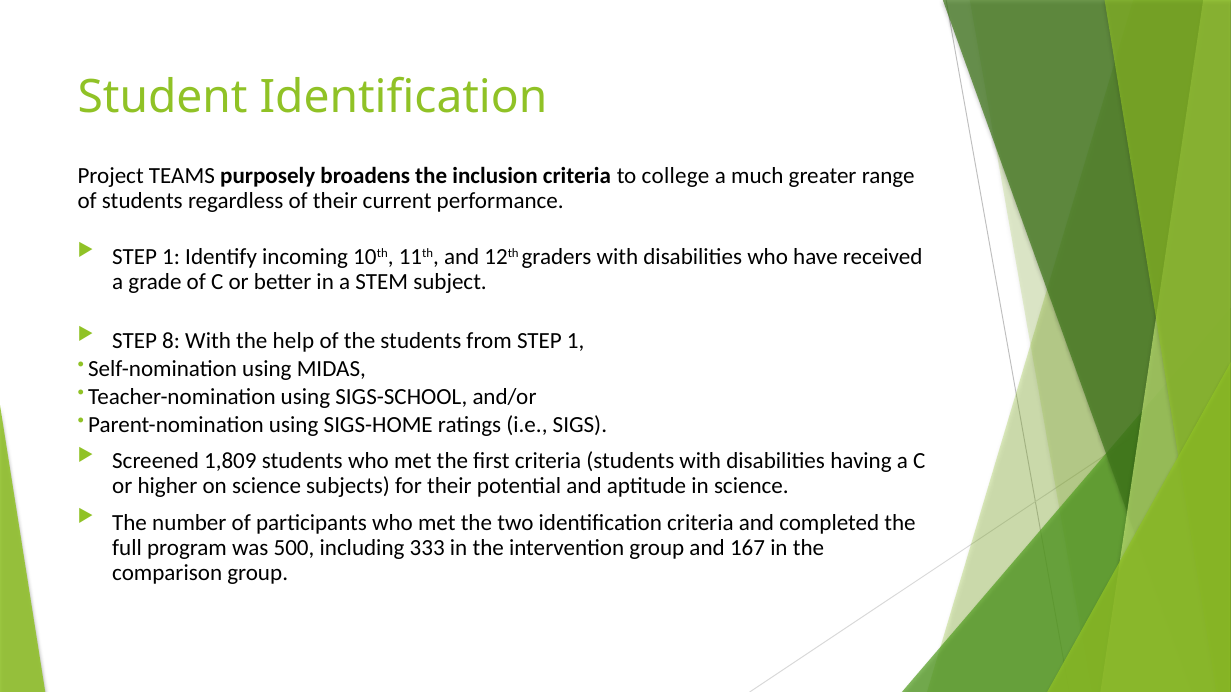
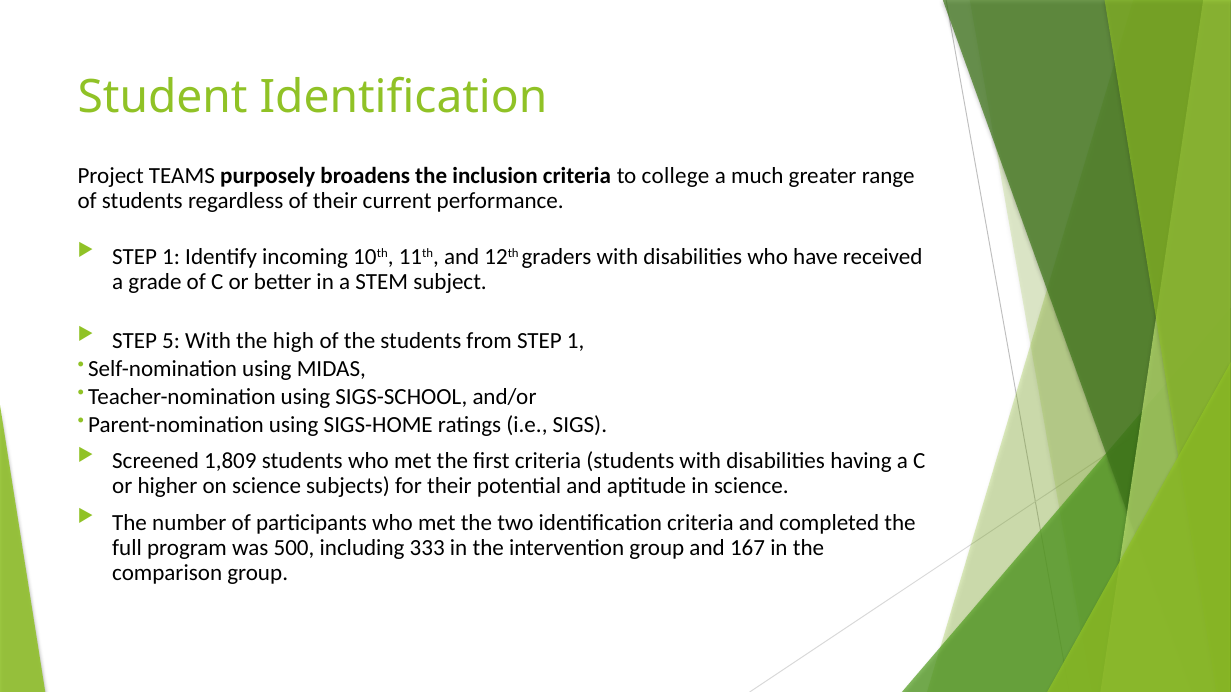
8: 8 -> 5
help: help -> high
